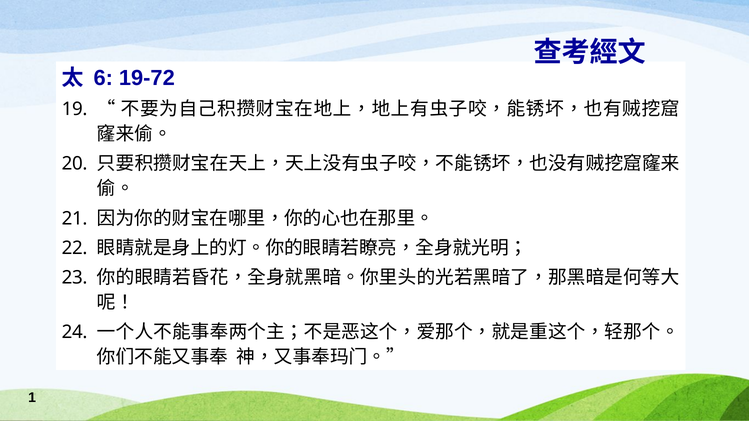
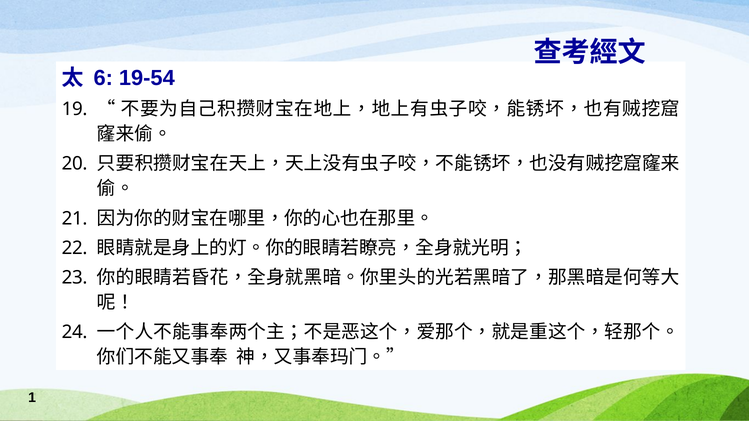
19-72: 19-72 -> 19-54
